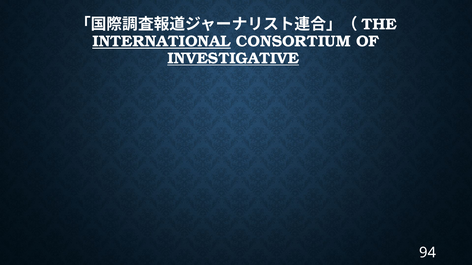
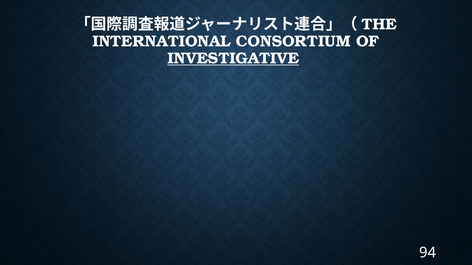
INTERNATIONAL underline: present -> none
